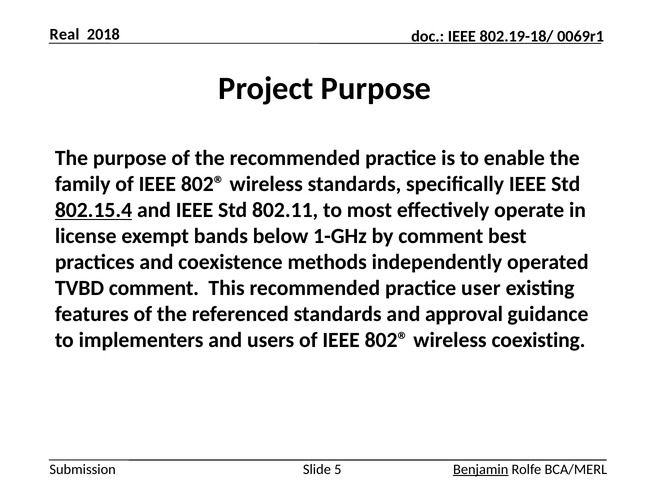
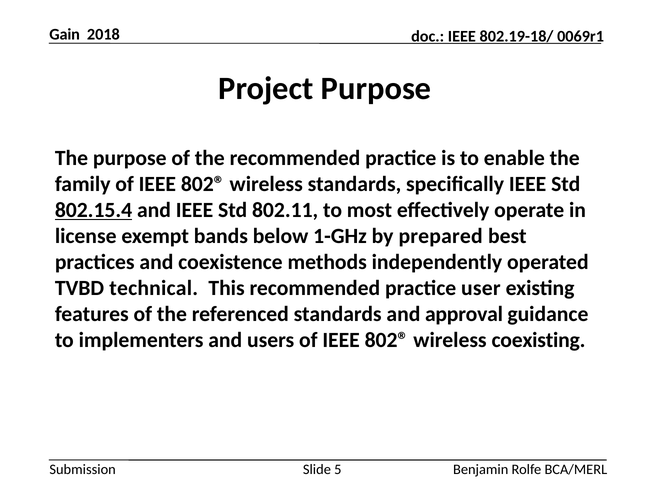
Real: Real -> Gain
by comment: comment -> prepared
TVBD comment: comment -> technical
Benjamin underline: present -> none
